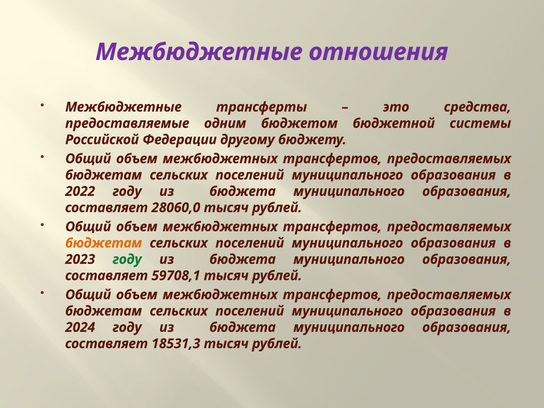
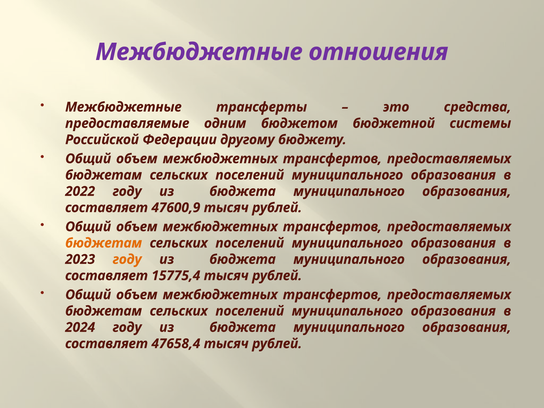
28060,0: 28060,0 -> 47600,9
году at (127, 259) colour: green -> orange
59708,1: 59708,1 -> 15775,4
18531,3: 18531,3 -> 47658,4
